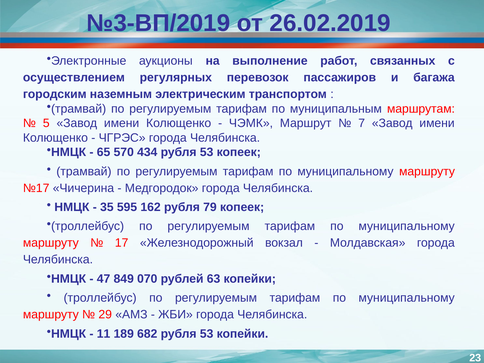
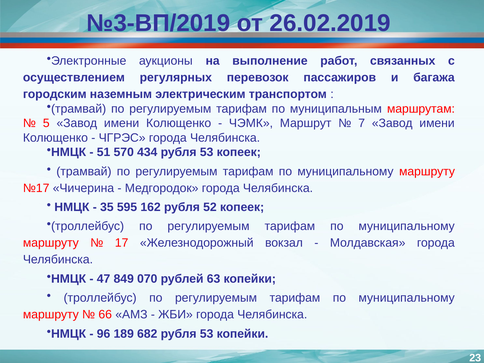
65: 65 -> 51
79: 79 -> 52
29: 29 -> 66
11: 11 -> 96
